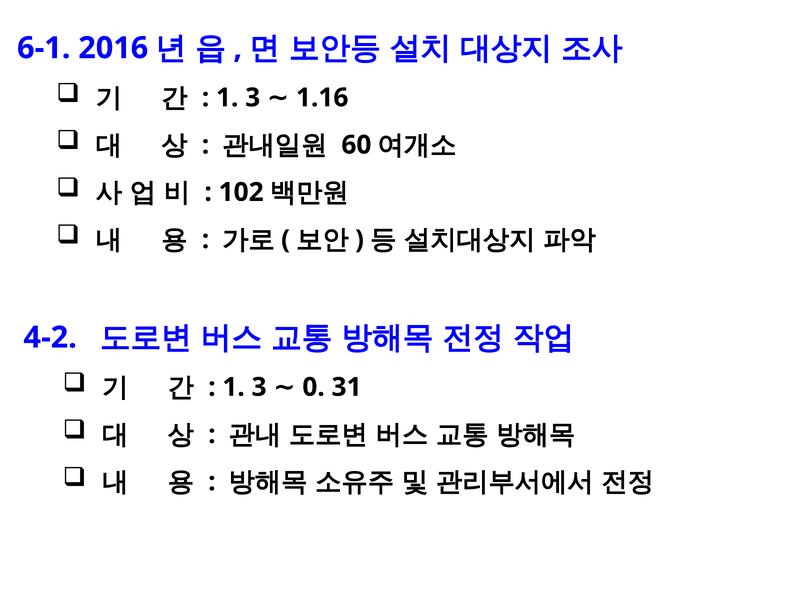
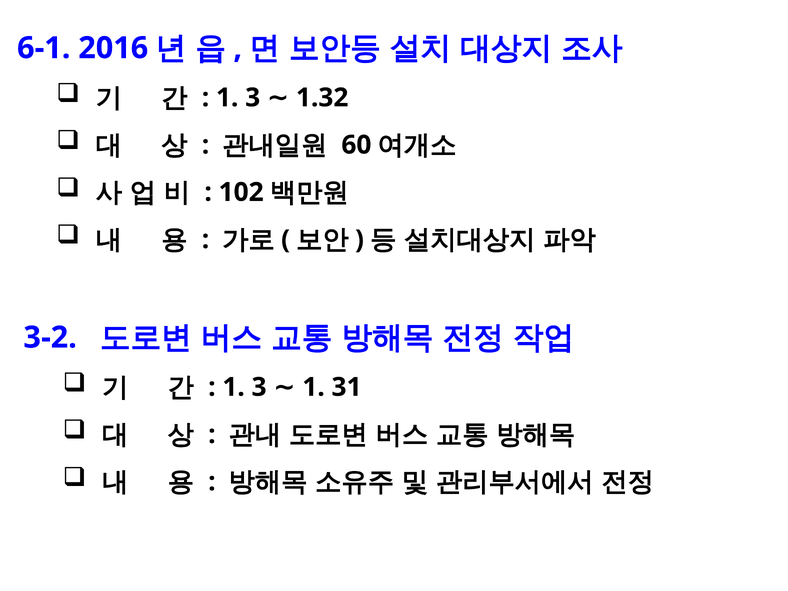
1.16: 1.16 -> 1.32
4-2: 4-2 -> 3-2
3 0: 0 -> 1
